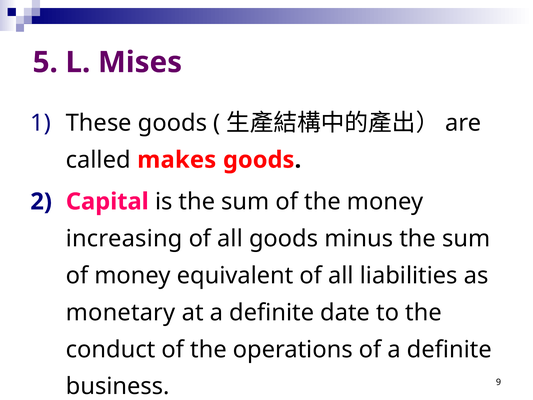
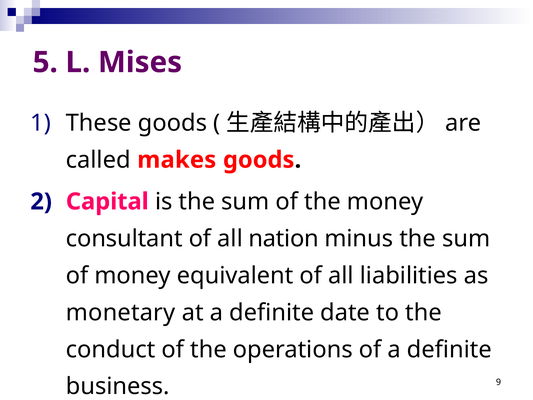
increasing: increasing -> consultant
all goods: goods -> nation
